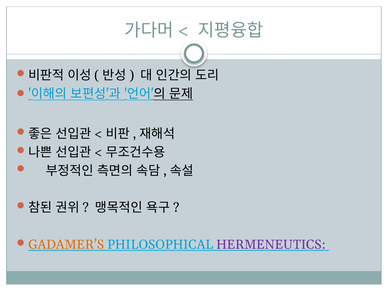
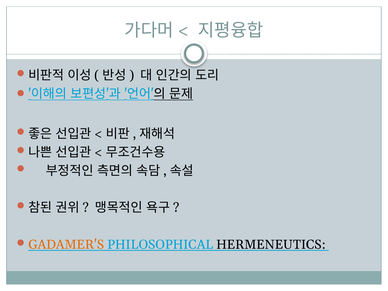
HERMENEUTICS colour: purple -> black
